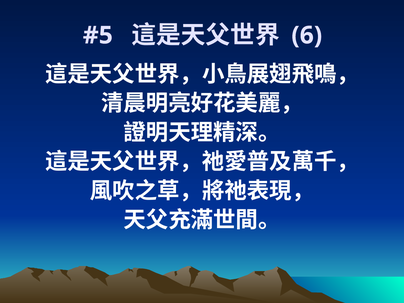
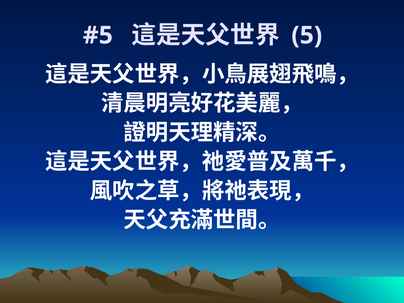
6: 6 -> 5
